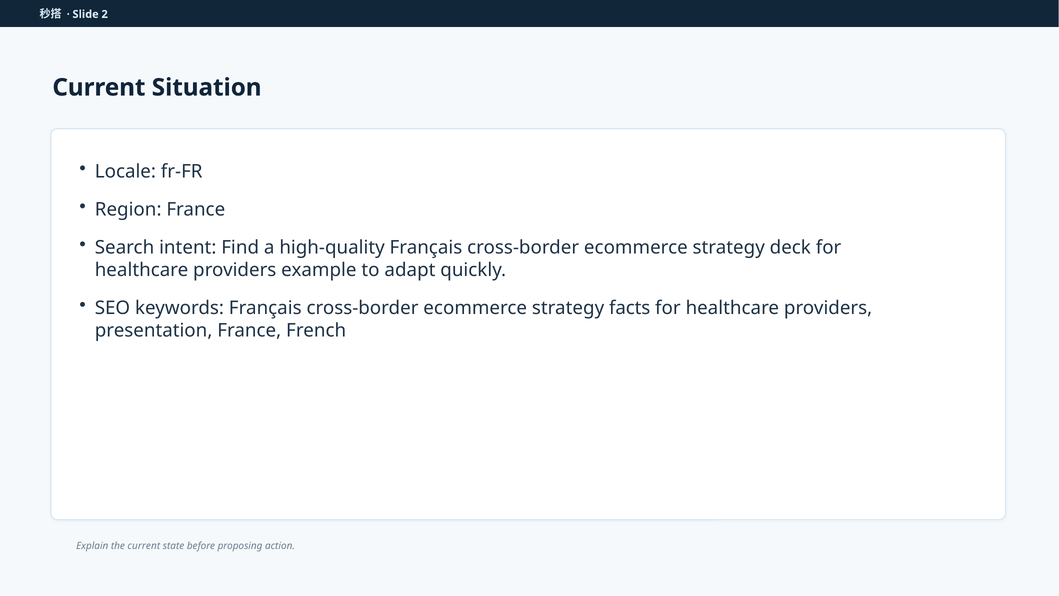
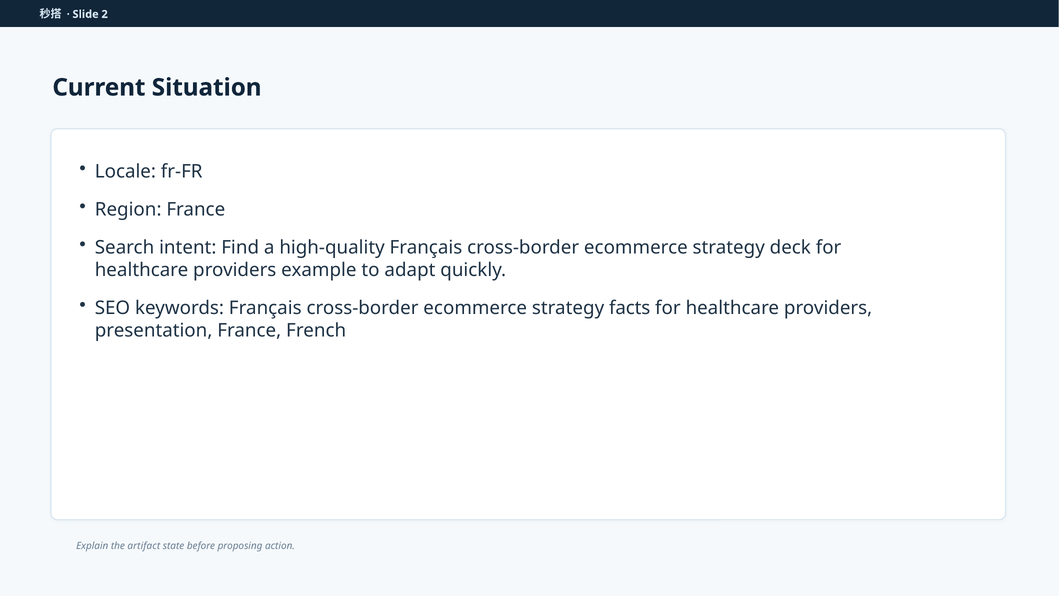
the current: current -> artifact
